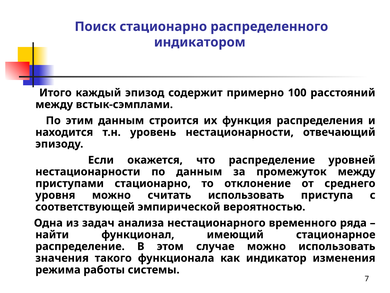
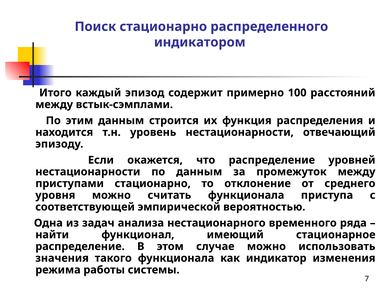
считать использовать: использовать -> функционала
